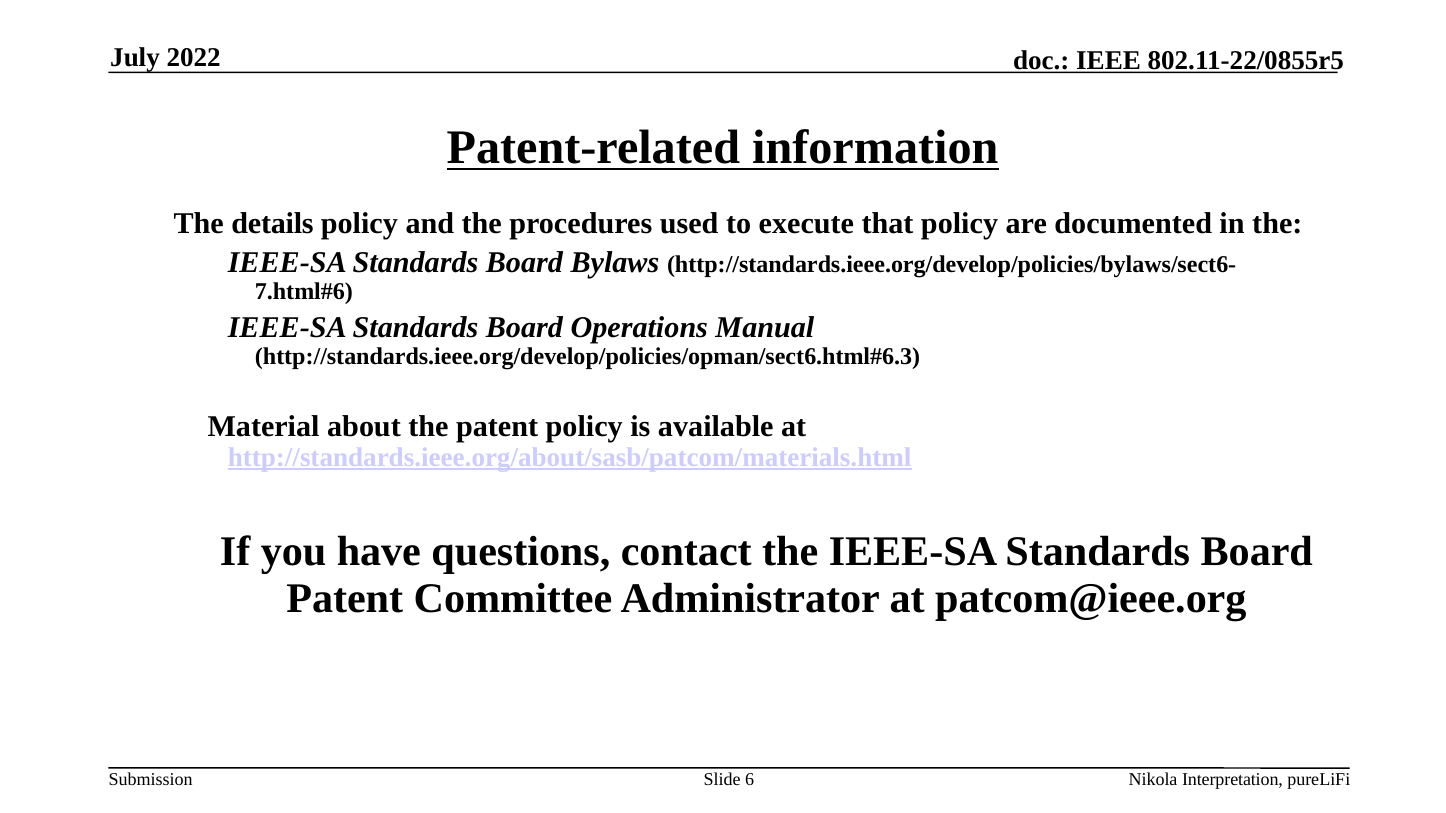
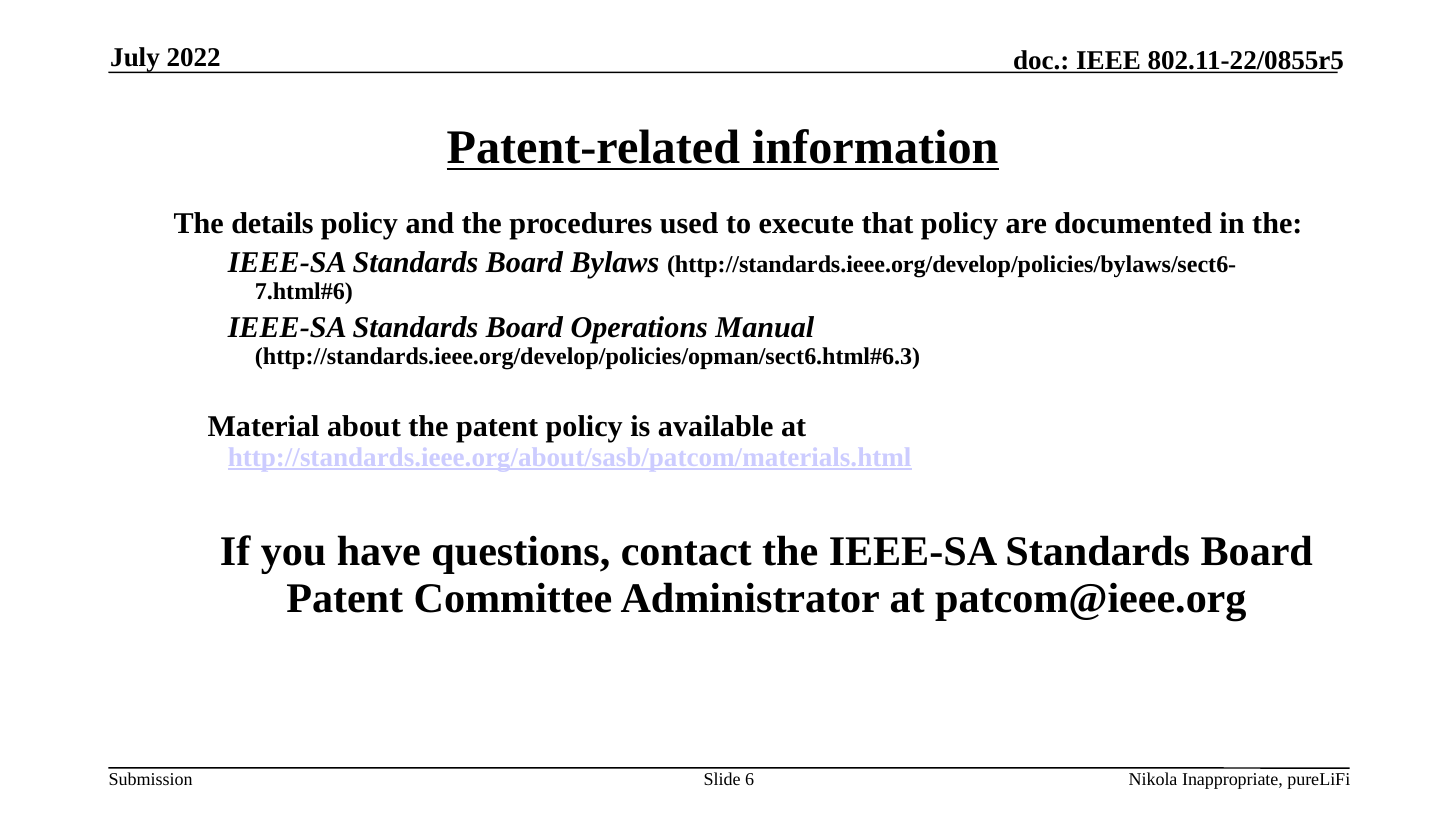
Interpretation: Interpretation -> Inappropriate
